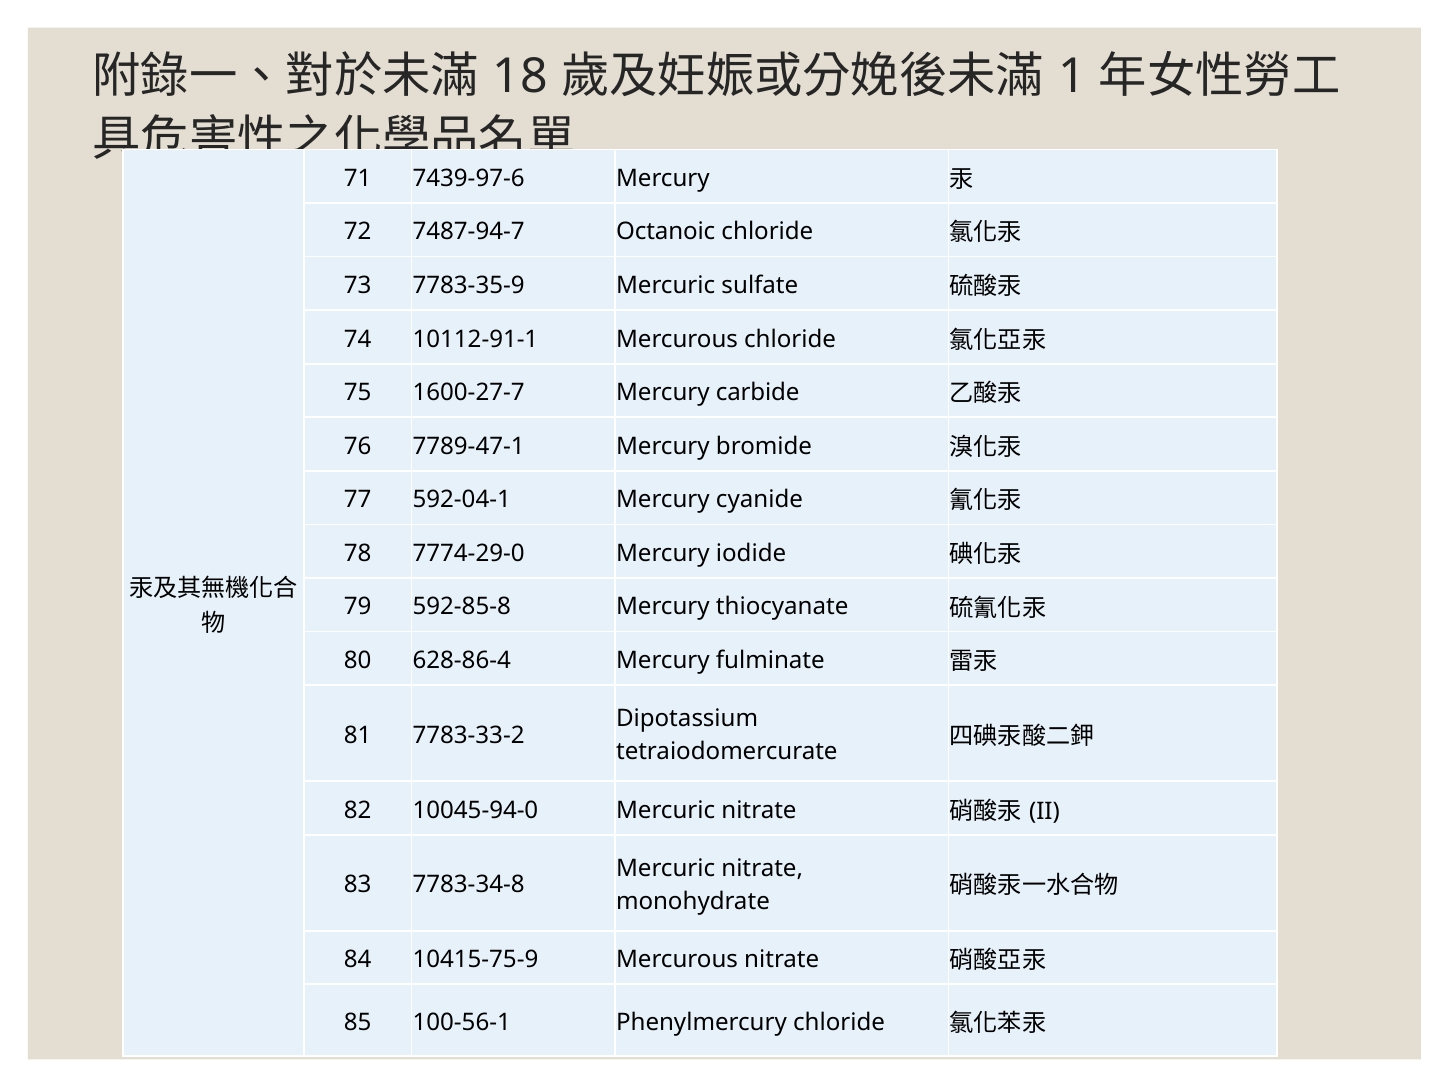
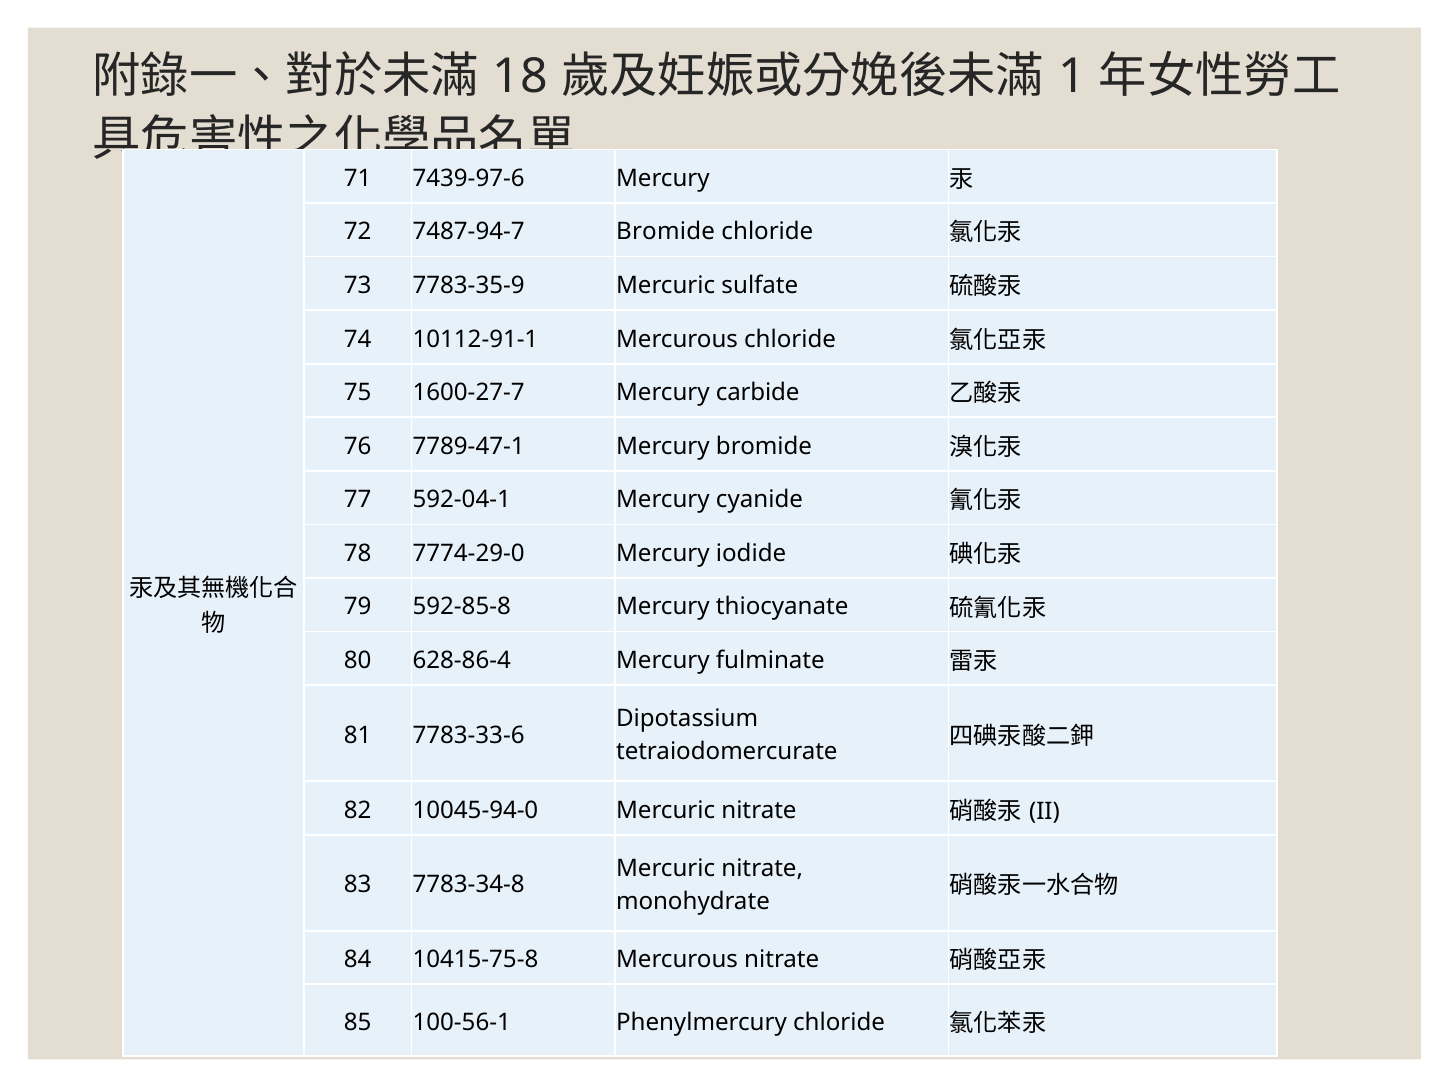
7487-94-7 Octanoic: Octanoic -> Bromide
7783-33-2: 7783-33-2 -> 7783-33-6
10415-75-9: 10415-75-9 -> 10415-75-8
